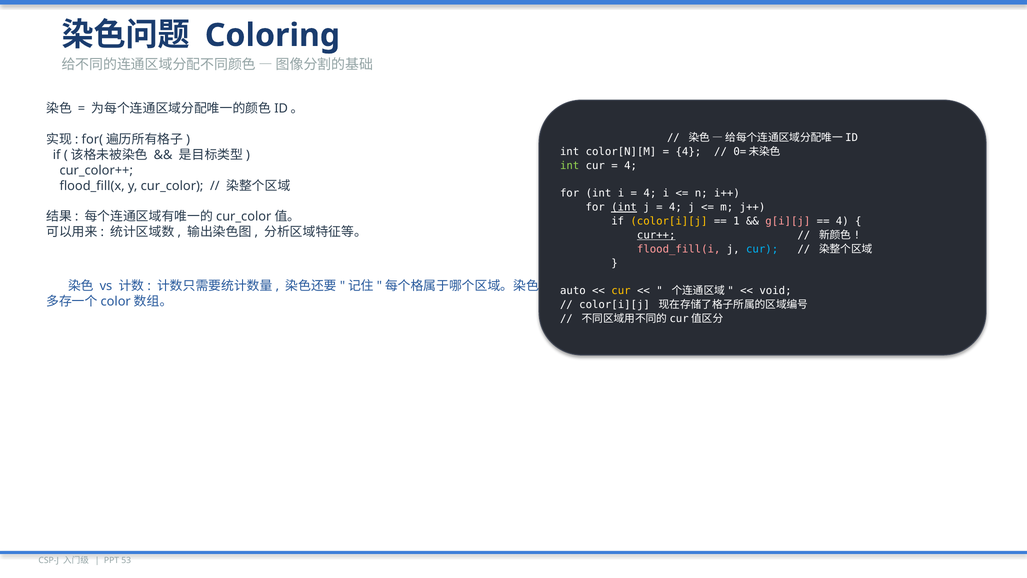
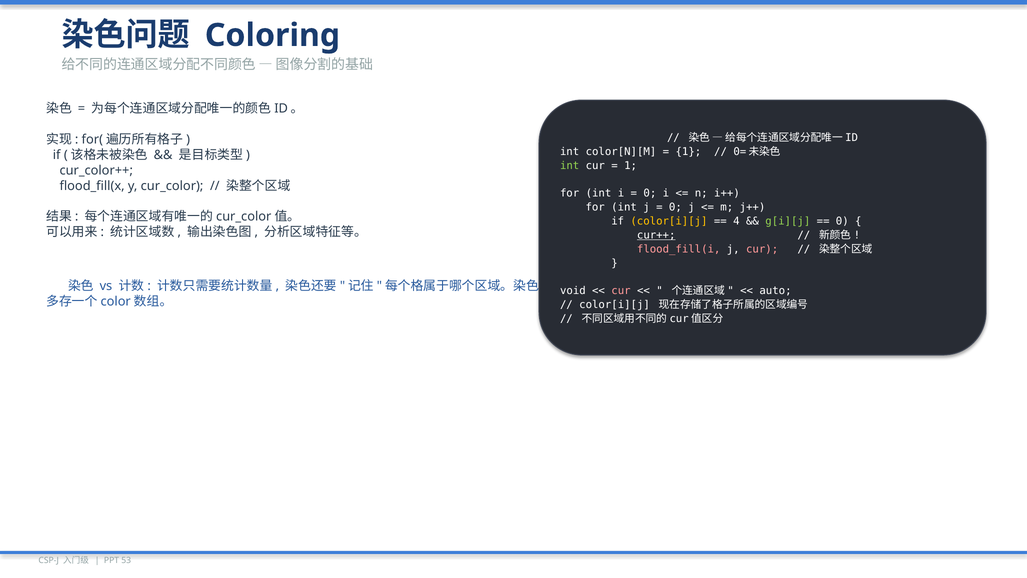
4 at (688, 152): 4 -> 1
4 at (631, 166): 4 -> 1
4 at (650, 193): 4 -> 0
int at (624, 207) underline: present -> none
4 at (675, 207): 4 -> 0
1: 1 -> 4
g[i][j colour: pink -> light green
4 at (842, 221): 4 -> 0
cur at (762, 249) colour: light blue -> pink
auto: auto -> void
cur at (621, 291) colour: yellow -> pink
void: void -> auto
